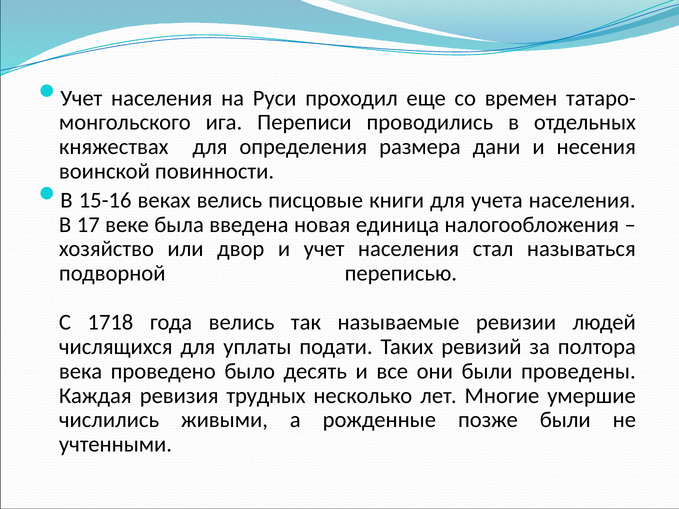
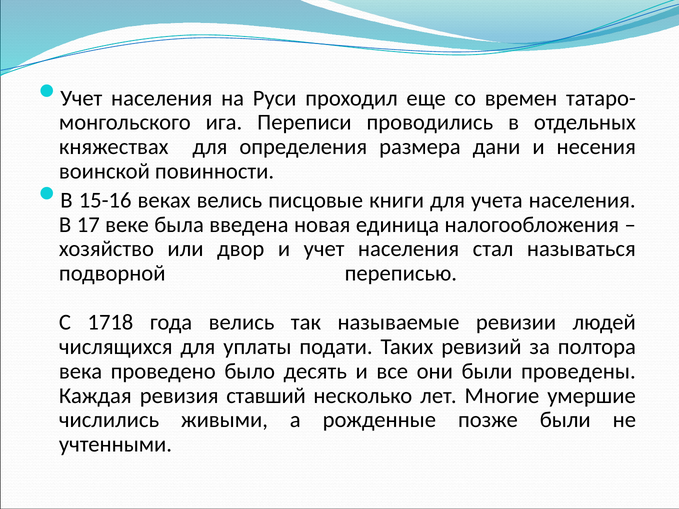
трудных: трудных -> ставший
